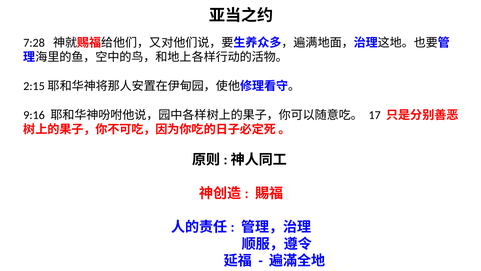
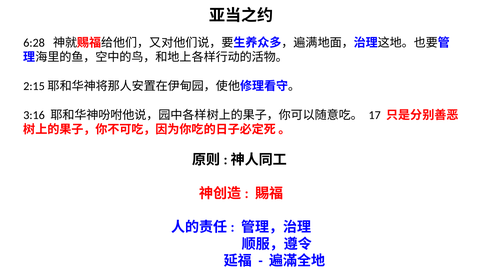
7:28: 7:28 -> 6:28
9:16: 9:16 -> 3:16
